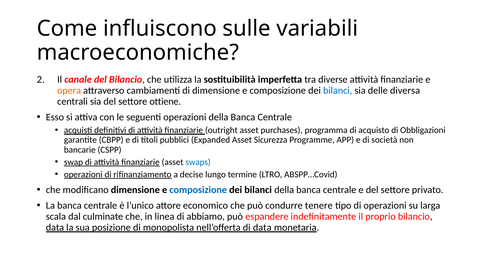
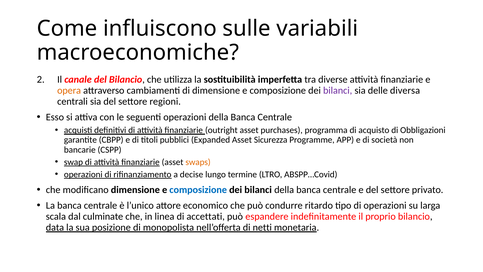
bilanci at (338, 90) colour: blue -> purple
ottiene: ottiene -> regioni
swaps colour: blue -> orange
tenere: tenere -> ritardo
abbiamo: abbiamo -> accettati
di data: data -> netti
